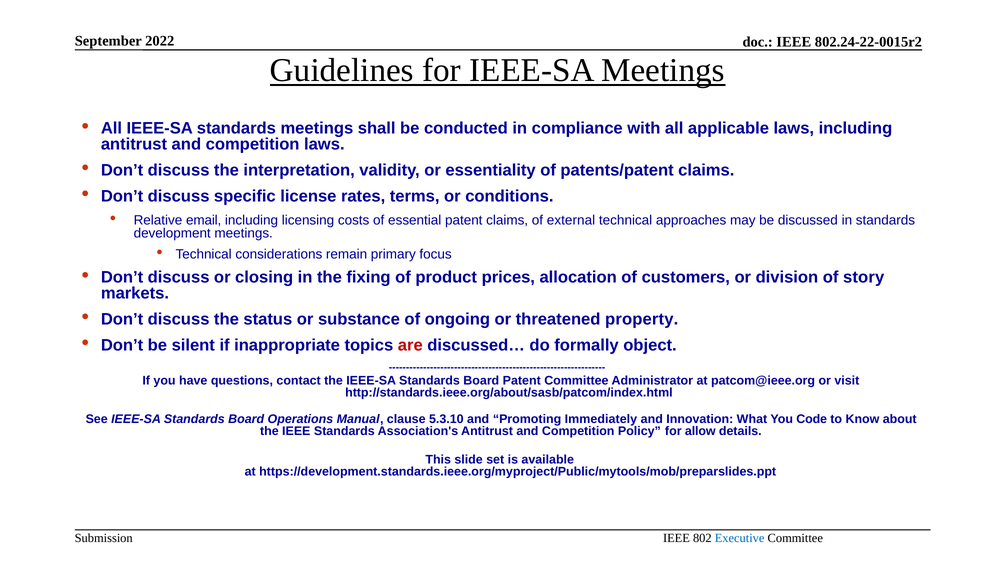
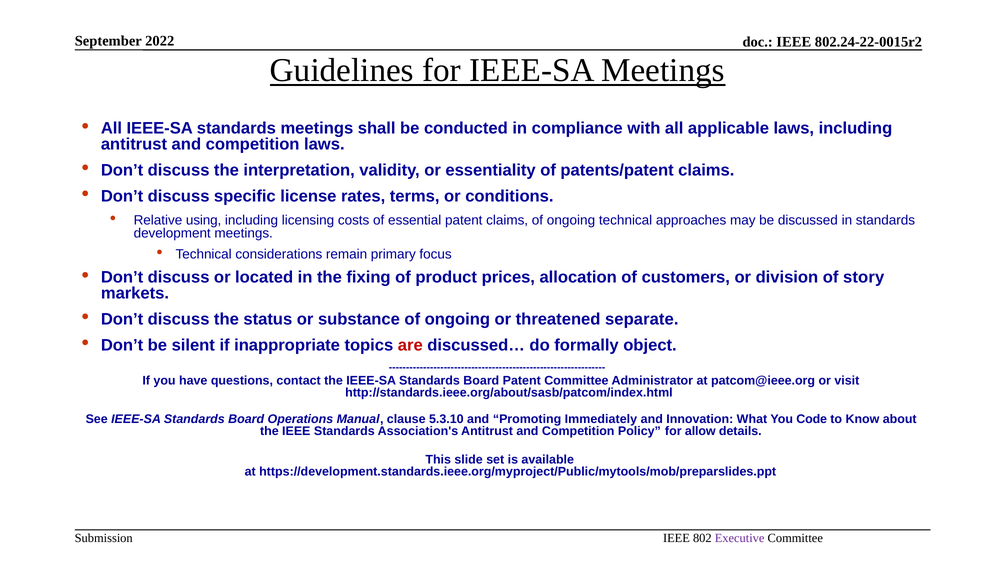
email: email -> using
claims of external: external -> ongoing
closing: closing -> located
property: property -> separate
Executive colour: blue -> purple
